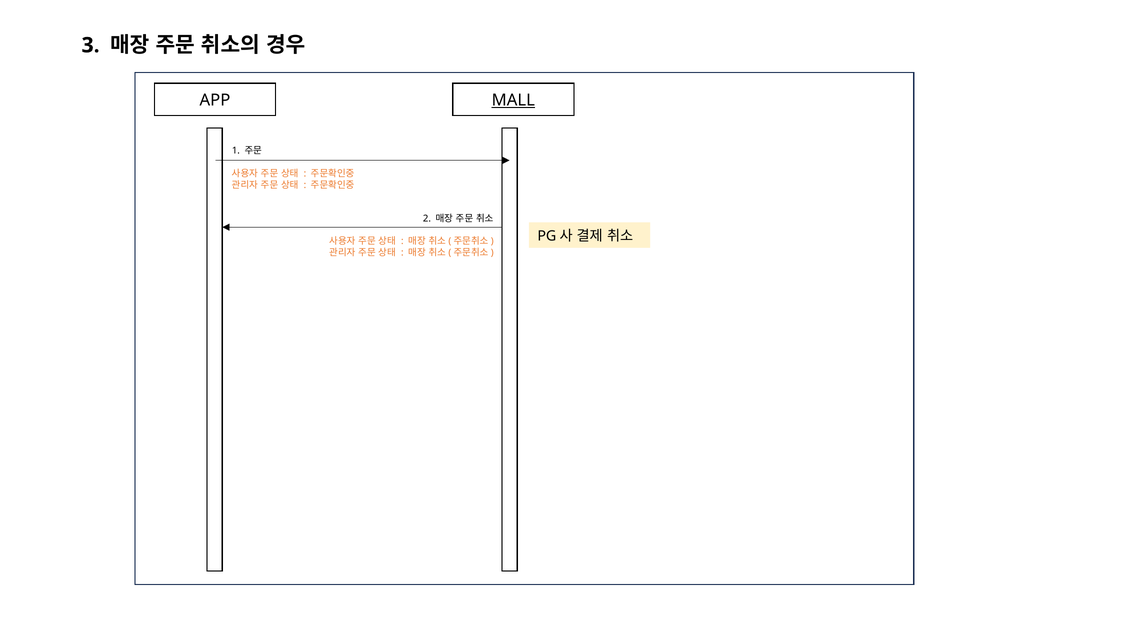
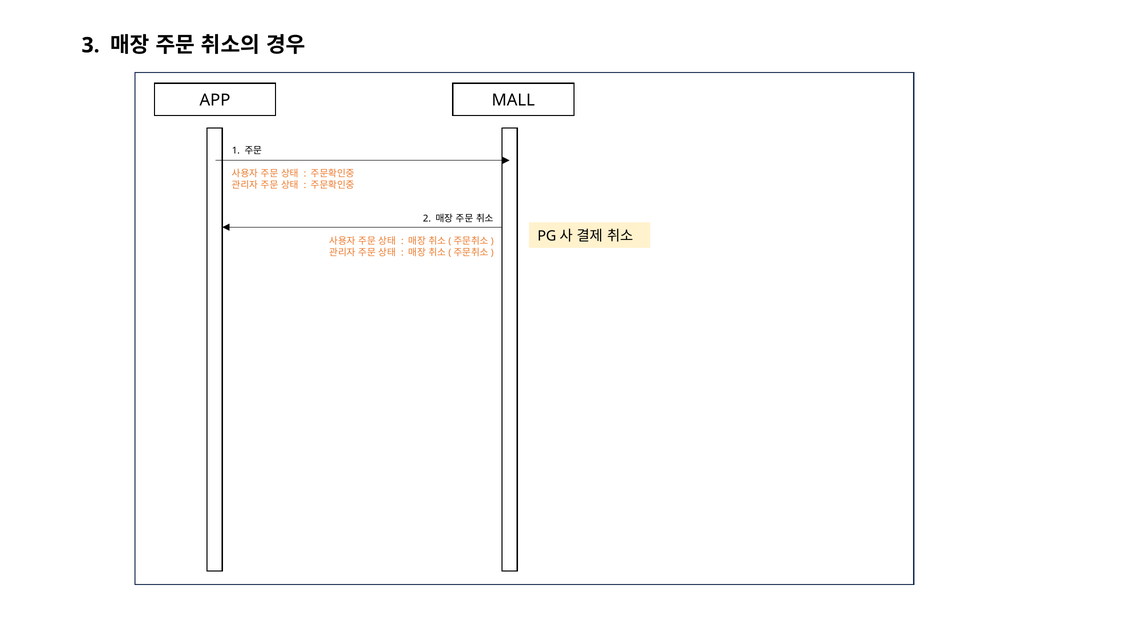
MALL underline: present -> none
